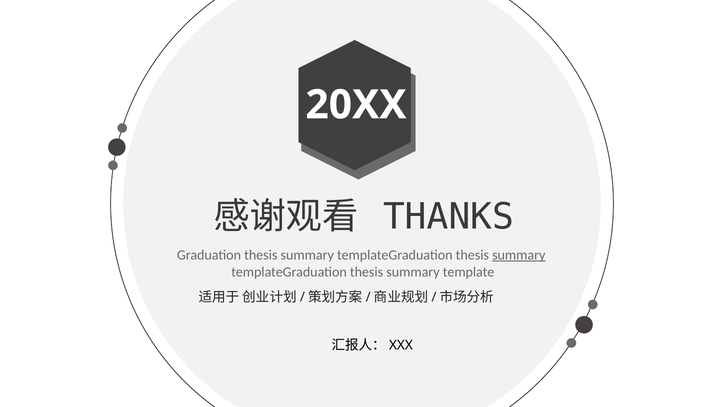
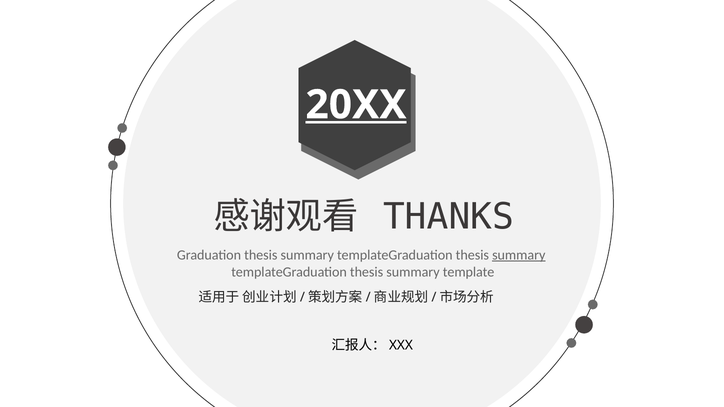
20XX underline: none -> present
